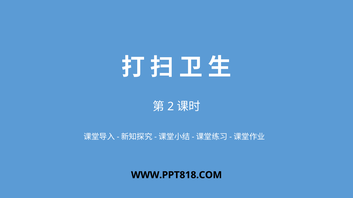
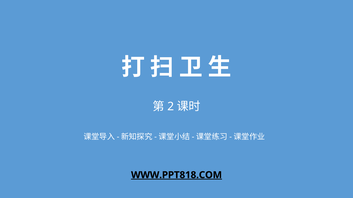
WWW.PPT818.COM underline: none -> present
